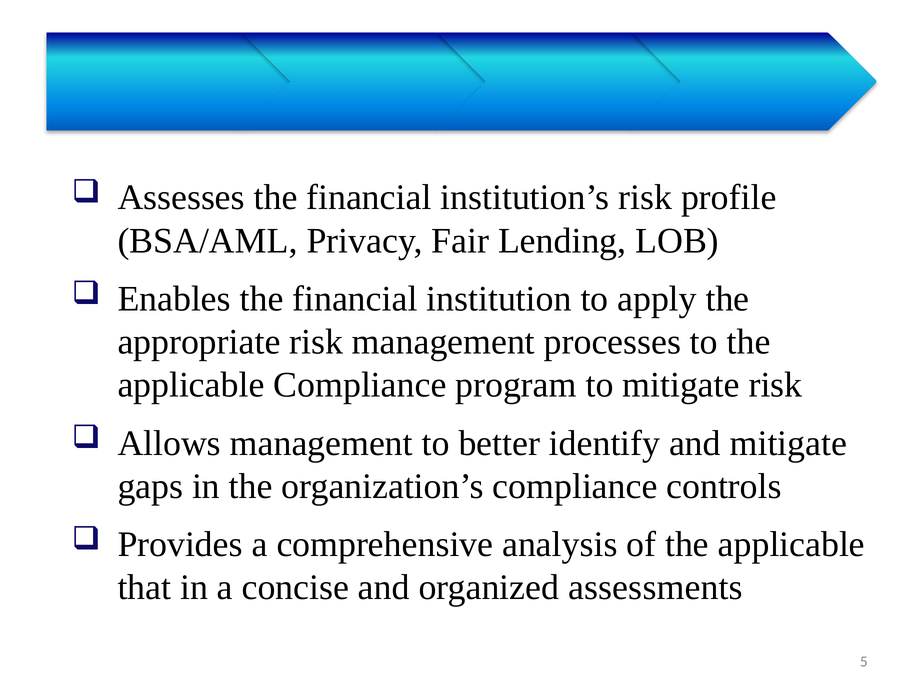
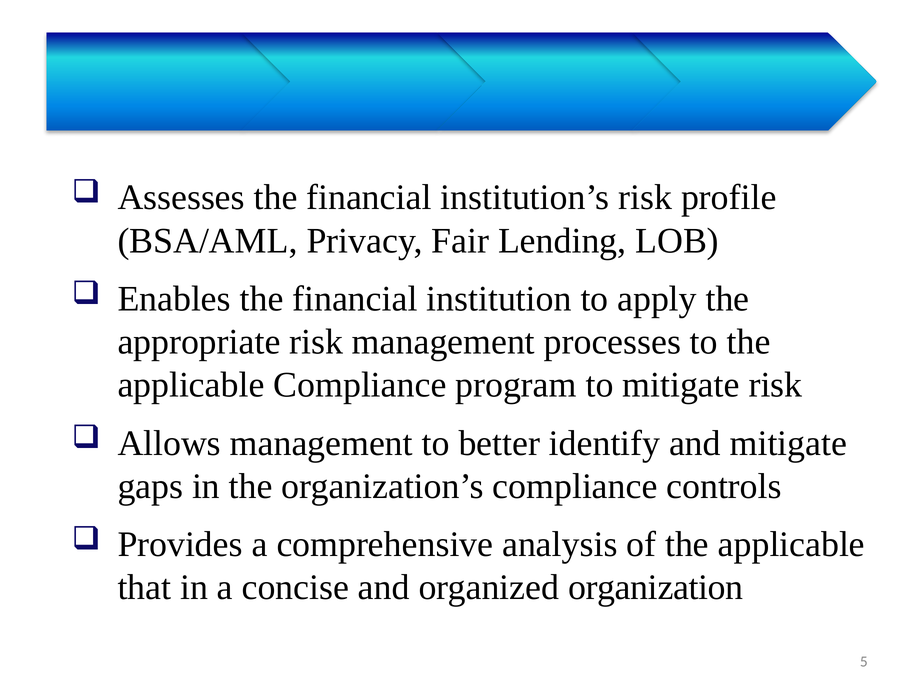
assessments: assessments -> organization
